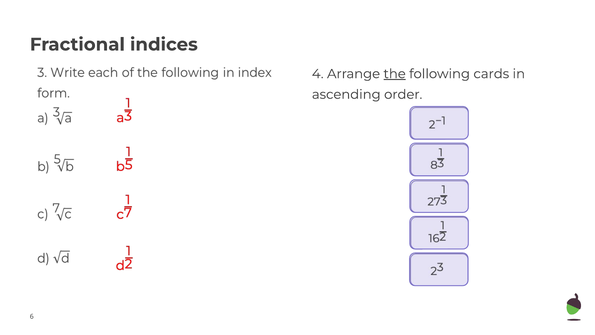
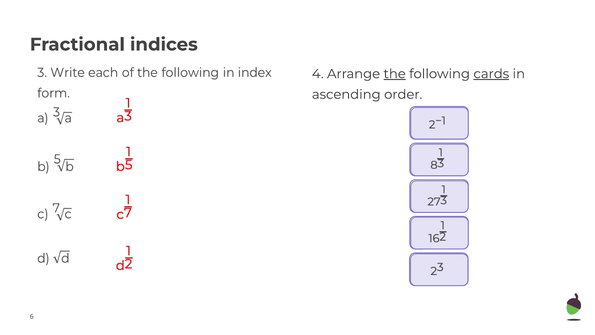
cards underline: none -> present
